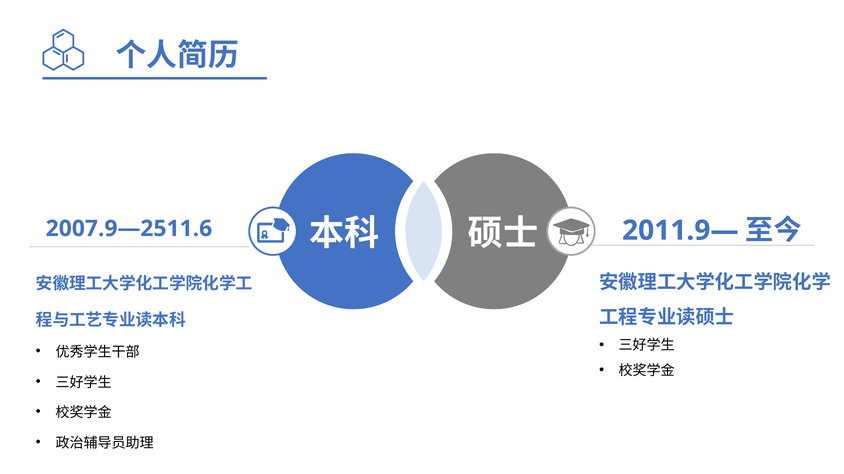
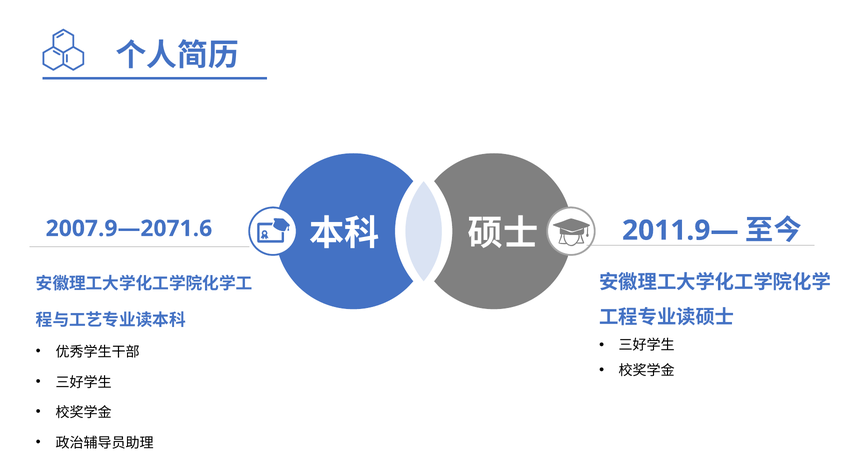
2007.9—2511.6: 2007.9—2511.6 -> 2007.9—2071.6
